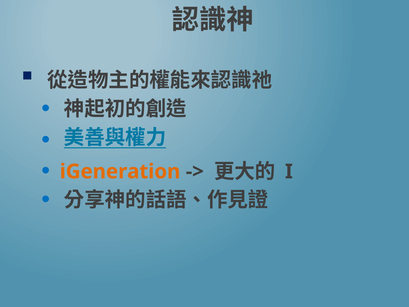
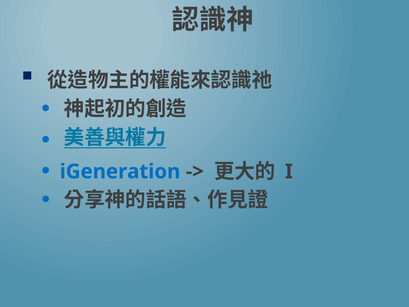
iGeneration colour: orange -> blue
